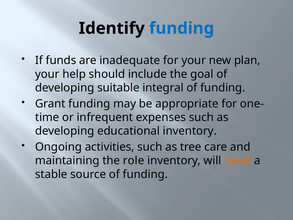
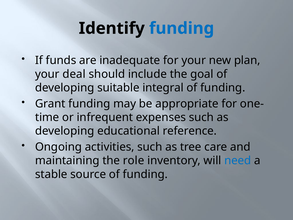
help: help -> deal
educational inventory: inventory -> reference
need colour: orange -> blue
